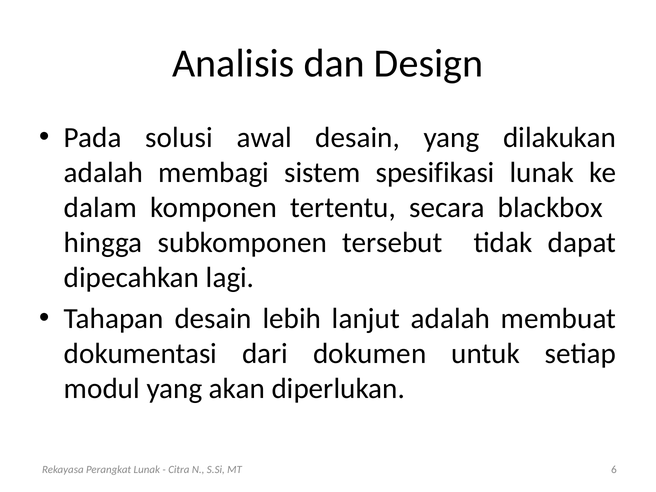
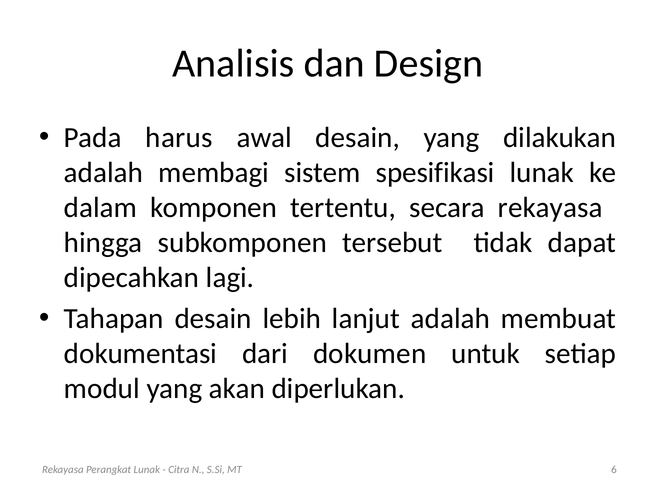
solusi: solusi -> harus
secara blackbox: blackbox -> rekayasa
